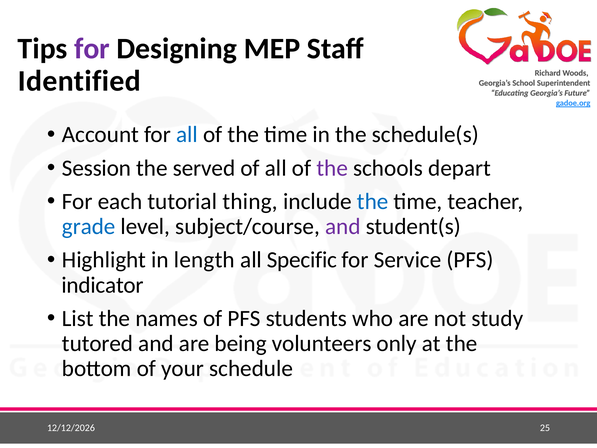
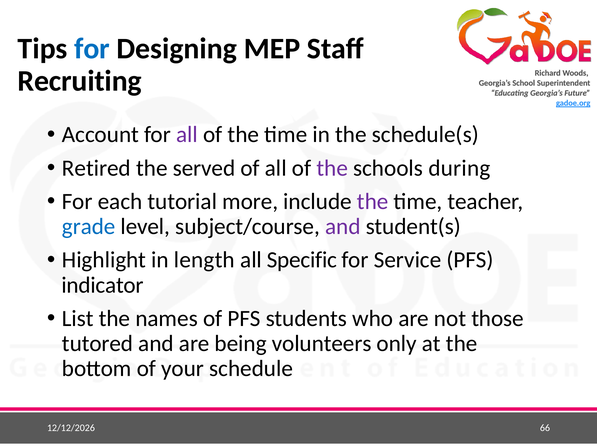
for at (92, 49) colour: purple -> blue
Identified: Identified -> Recruiting
all at (187, 135) colour: blue -> purple
Session: Session -> Retired
depart: depart -> during
thing: thing -> more
the at (373, 201) colour: blue -> purple
study: study -> those
25: 25 -> 66
